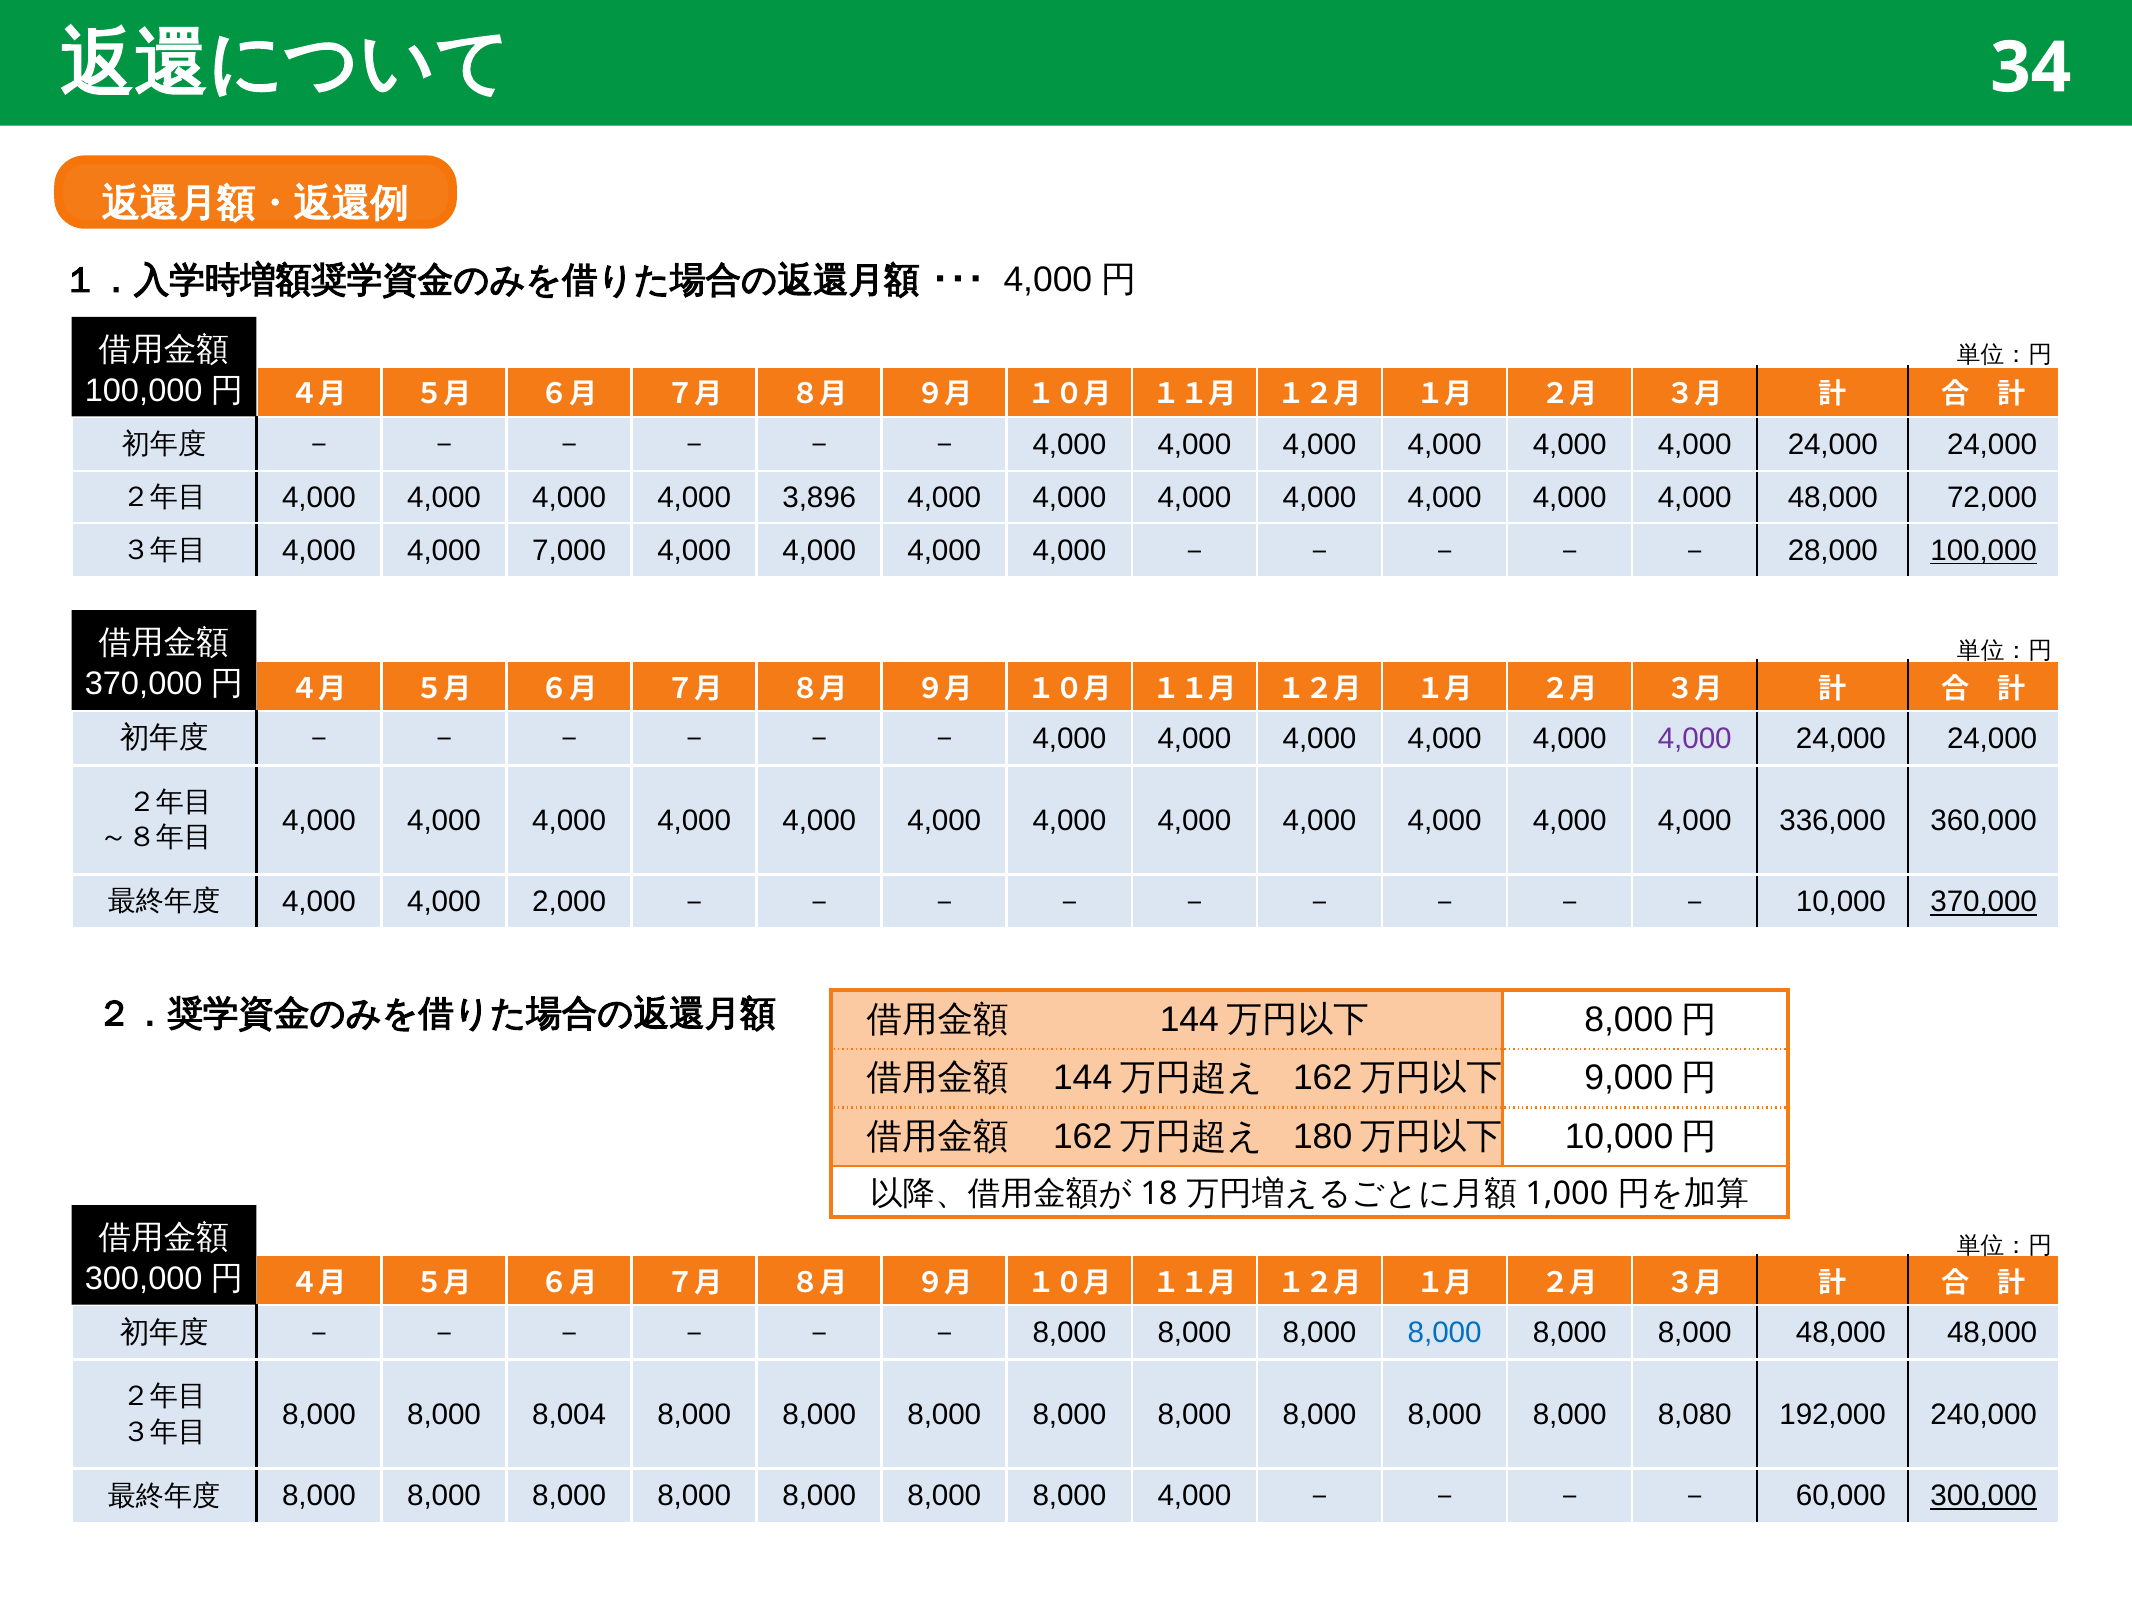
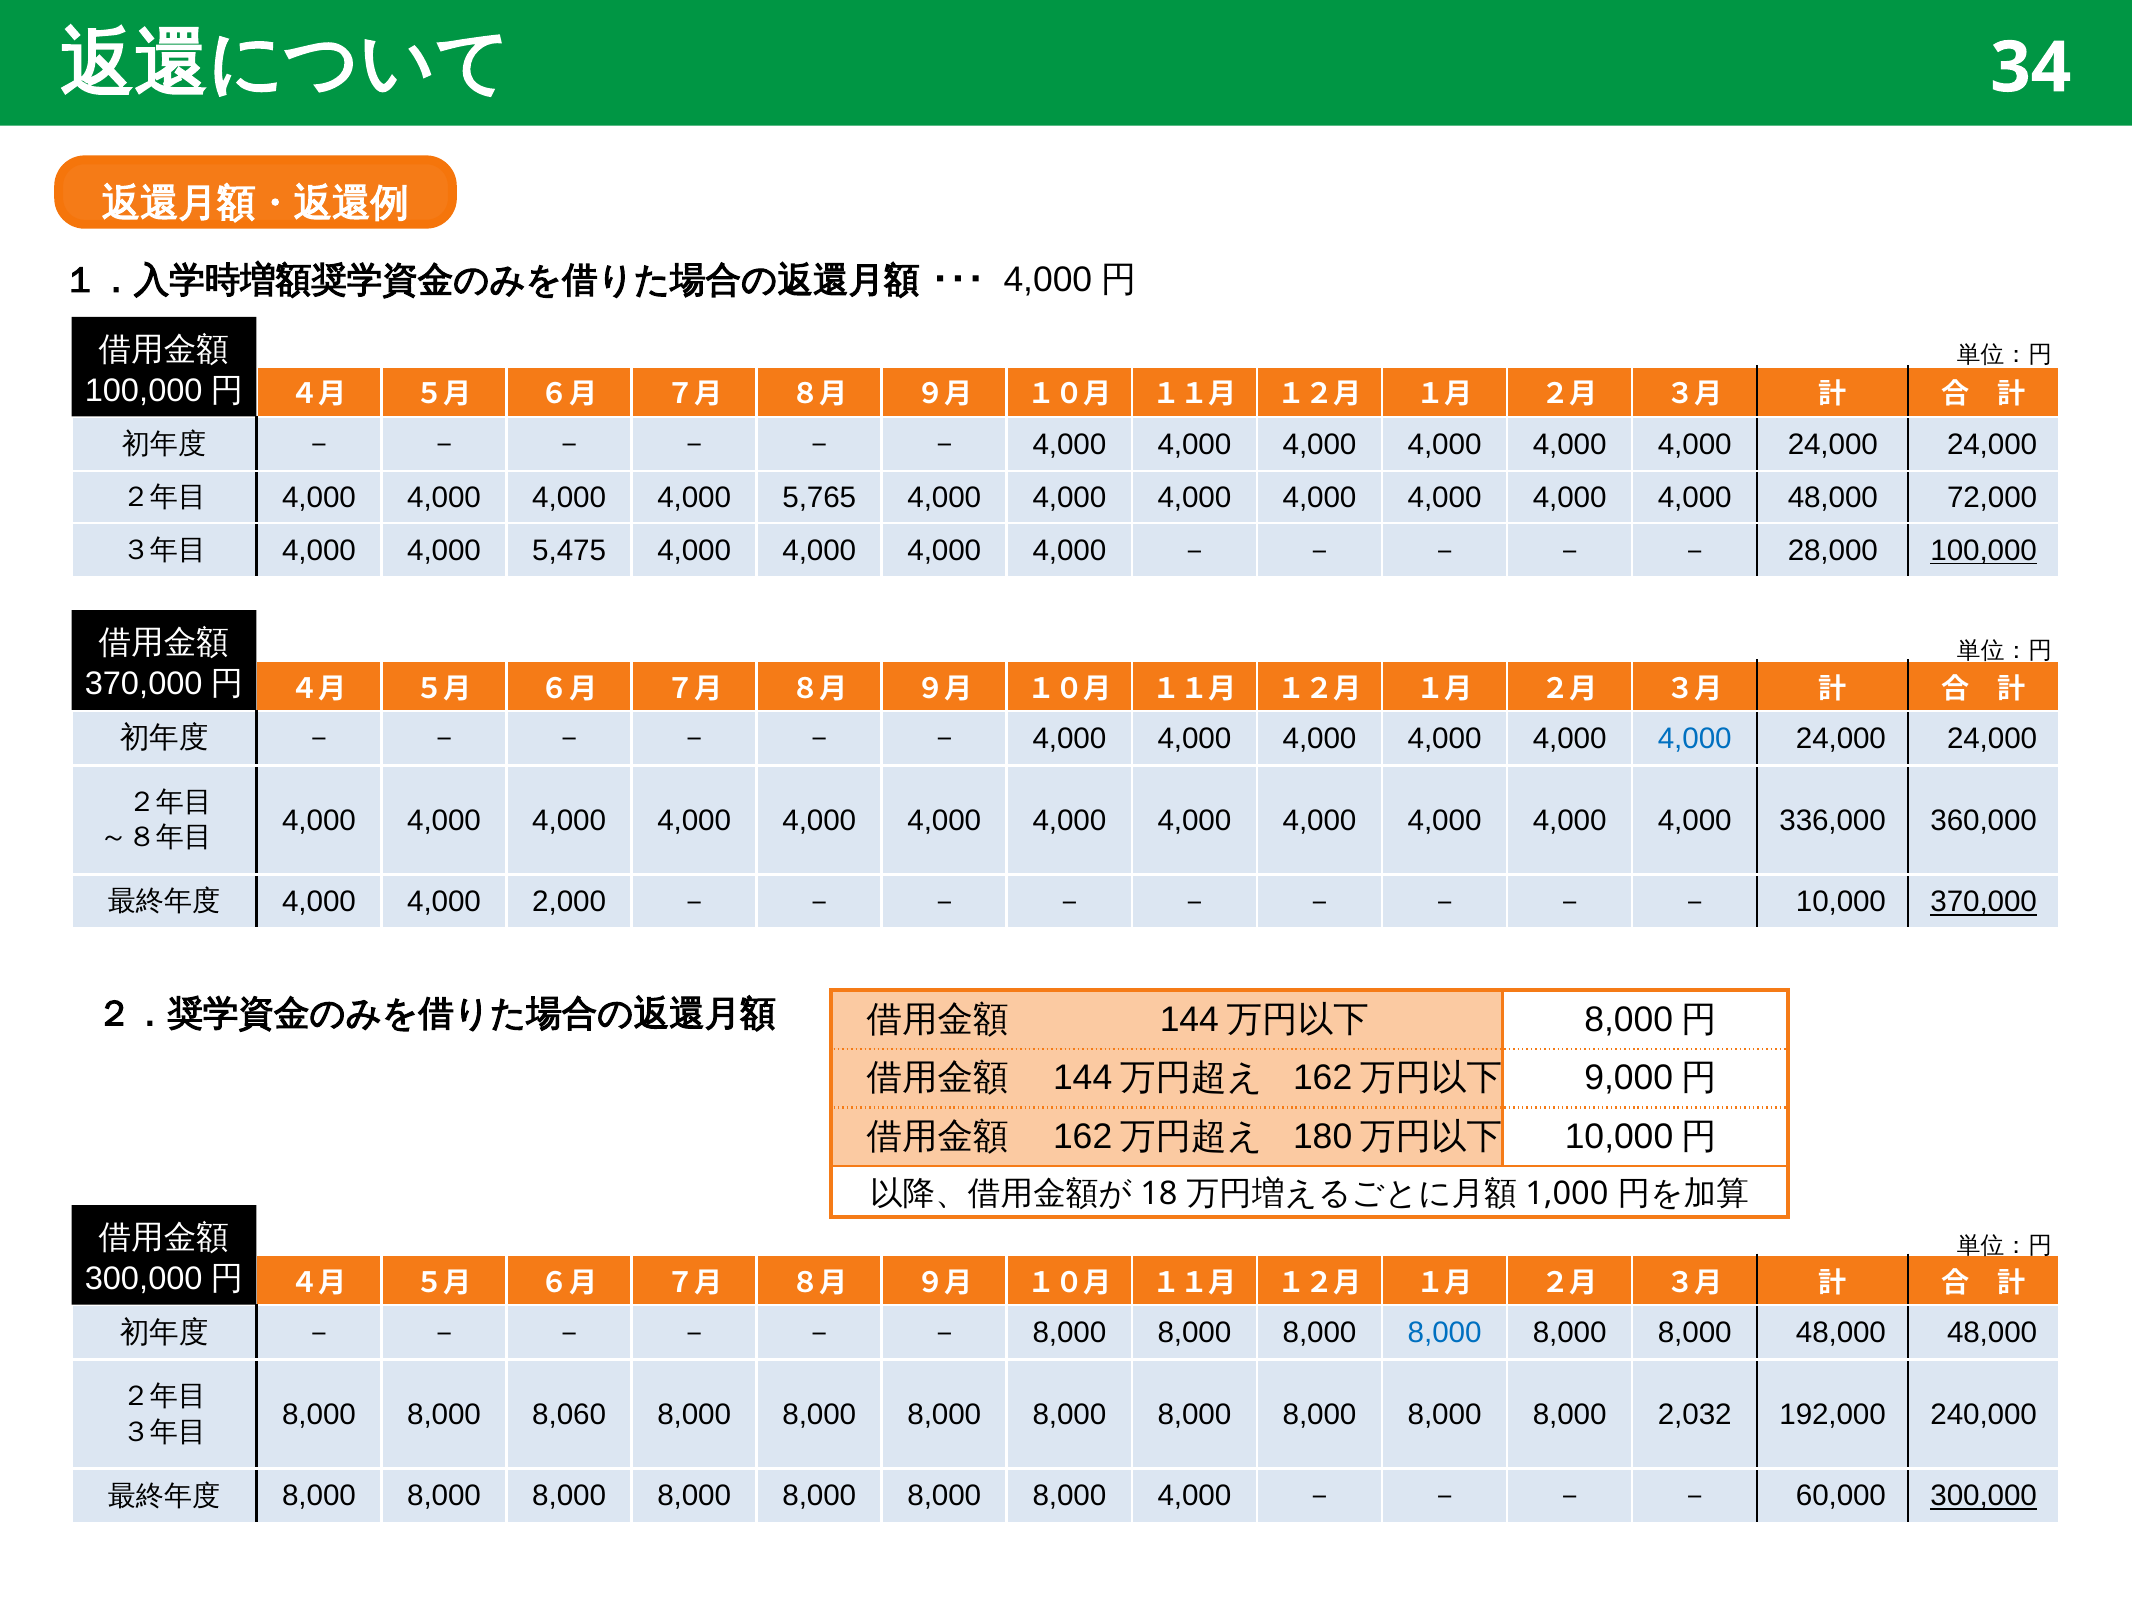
3,896: 3,896 -> 5,765
7,000: 7,000 -> 5,475
4,000 at (1695, 739) colour: purple -> blue
8,004: 8,004 -> 8,060
8,080: 8,080 -> 2,032
